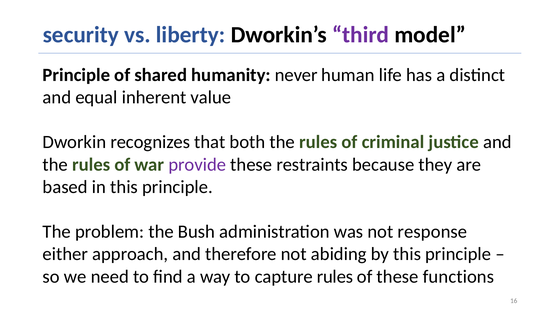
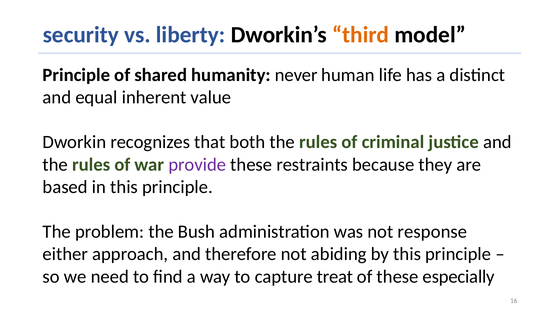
third colour: purple -> orange
capture rules: rules -> treat
functions: functions -> especially
